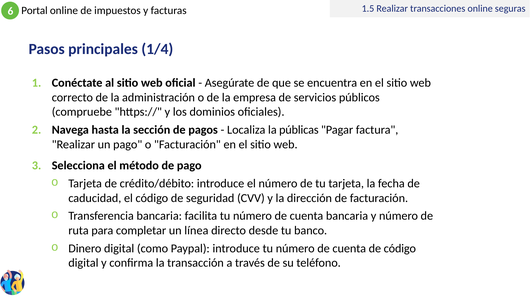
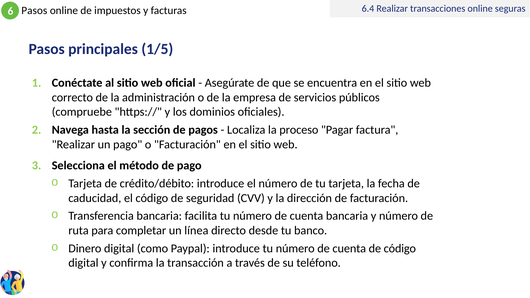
1.5: 1.5 -> 6.4
Portal at (34, 11): Portal -> Pasos
1/4: 1/4 -> 1/5
públicas: públicas -> proceso
